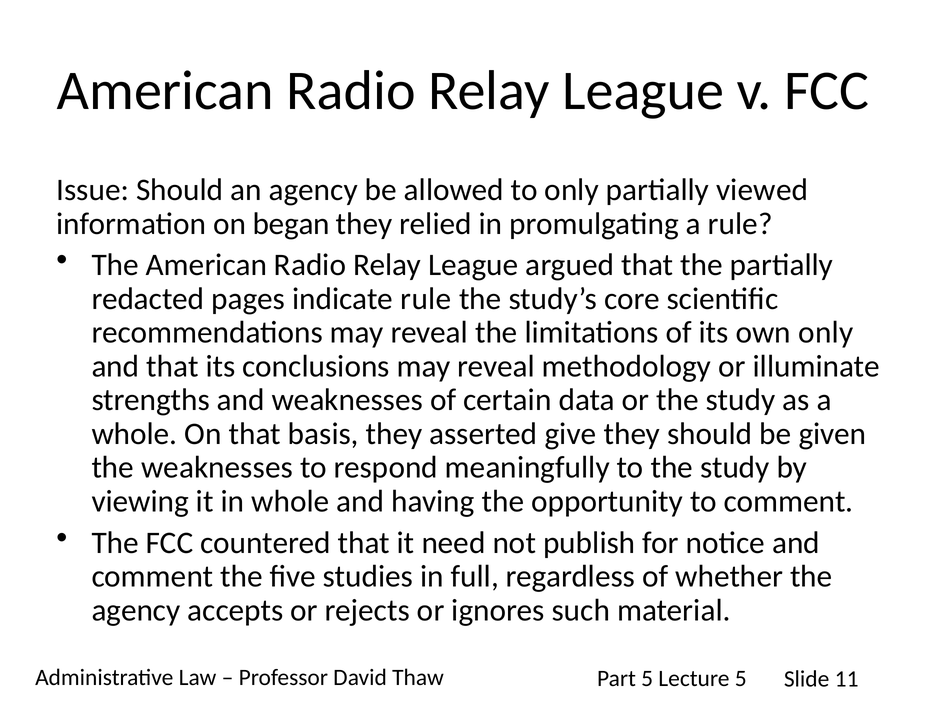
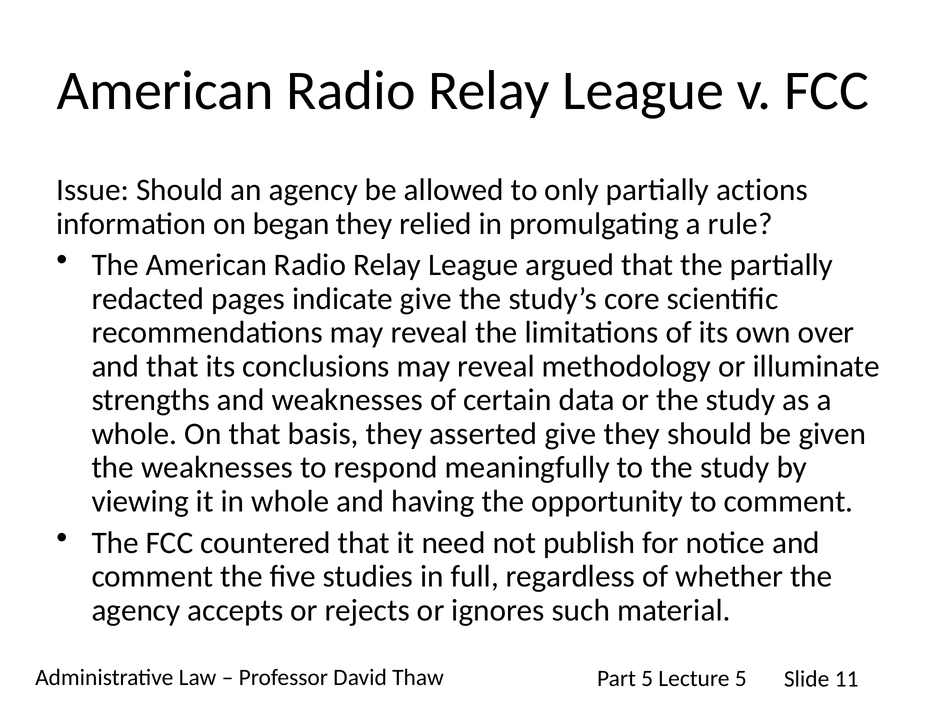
viewed: viewed -> actions
indicate rule: rule -> give
own only: only -> over
